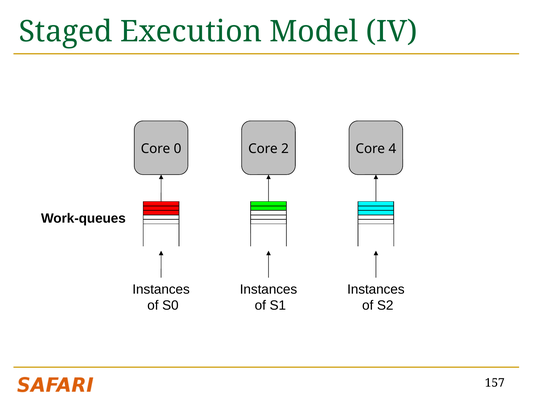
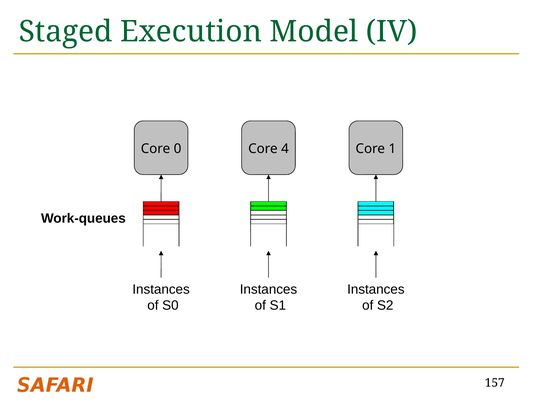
2: 2 -> 4
4: 4 -> 1
